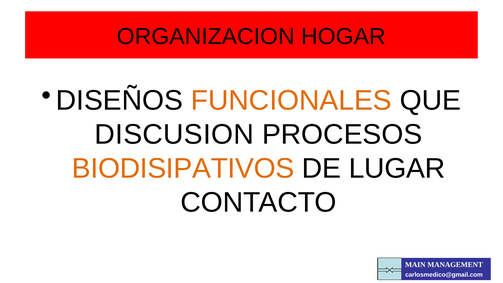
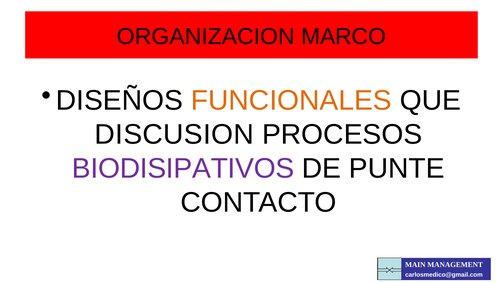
HOGAR: HOGAR -> MARCO
BIODISIPATIVOS colour: orange -> purple
LUGAR: LUGAR -> PUNTE
